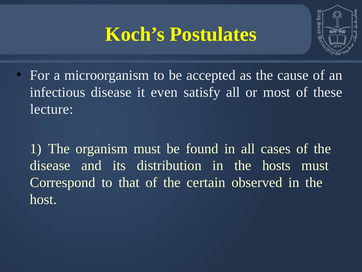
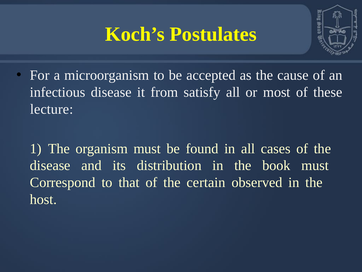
even: even -> from
hosts: hosts -> book
